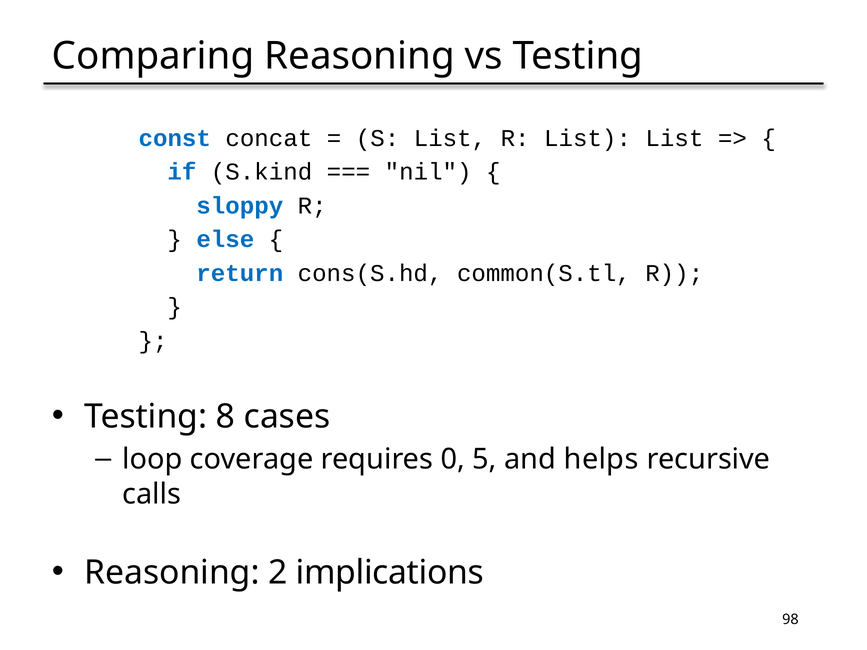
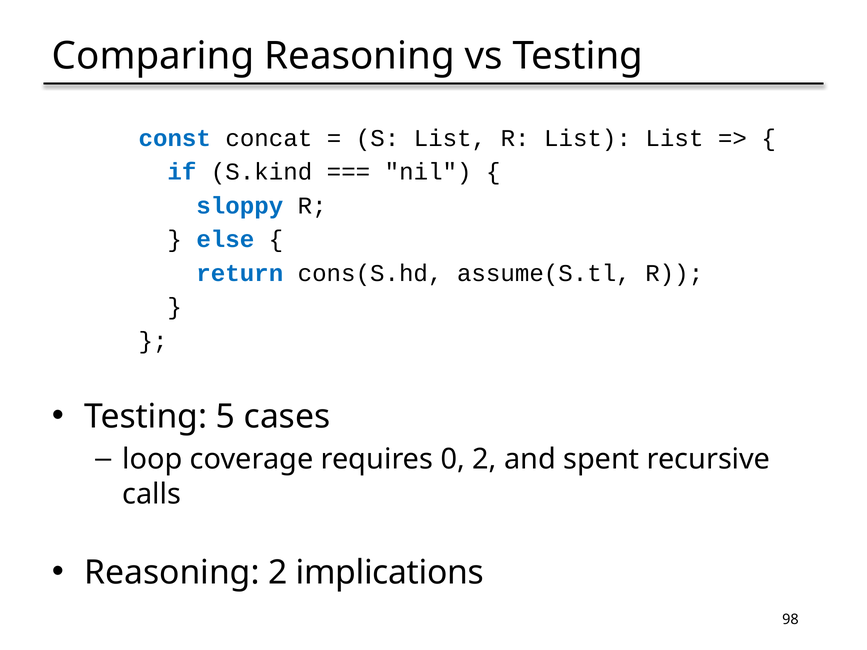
common(S.tl: common(S.tl -> assume(S.tl
8: 8 -> 5
0 5: 5 -> 2
helps: helps -> spent
